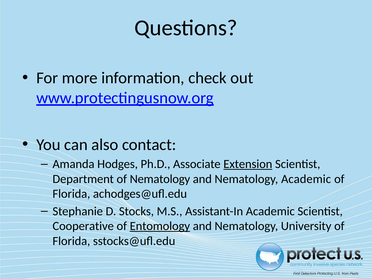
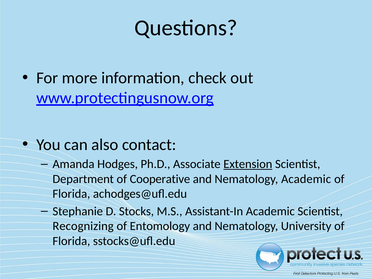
of Nematology: Nematology -> Cooperative
Cooperative: Cooperative -> Recognizing
Entomology underline: present -> none
